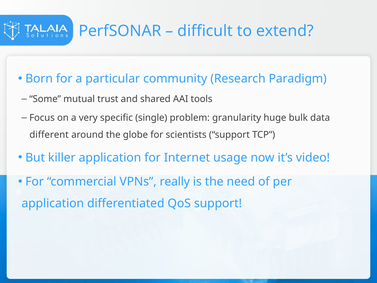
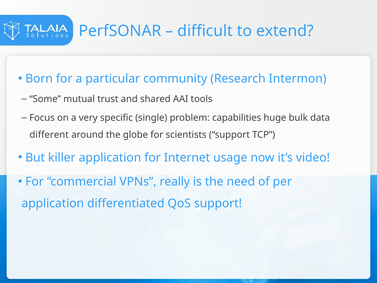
Paradigm: Paradigm -> Intermon
granularity: granularity -> capabilities
